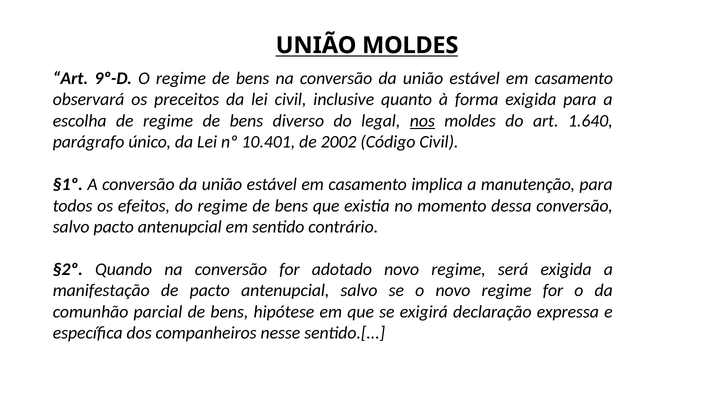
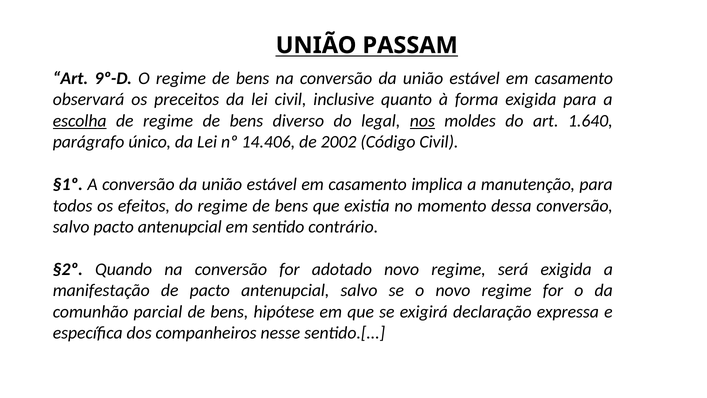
UNIÃO MOLDES: MOLDES -> PASSAM
escolha underline: none -> present
10.401: 10.401 -> 14.406
